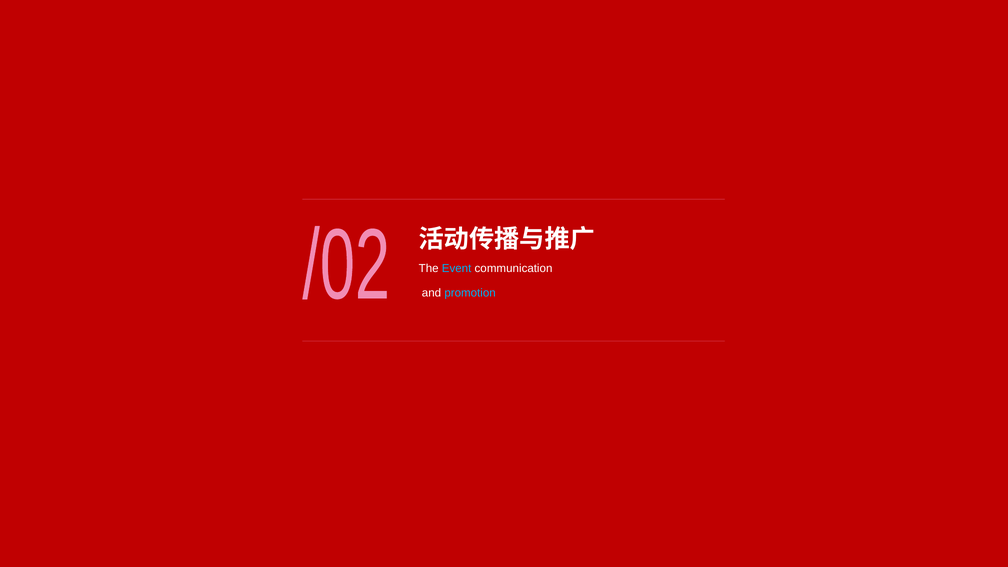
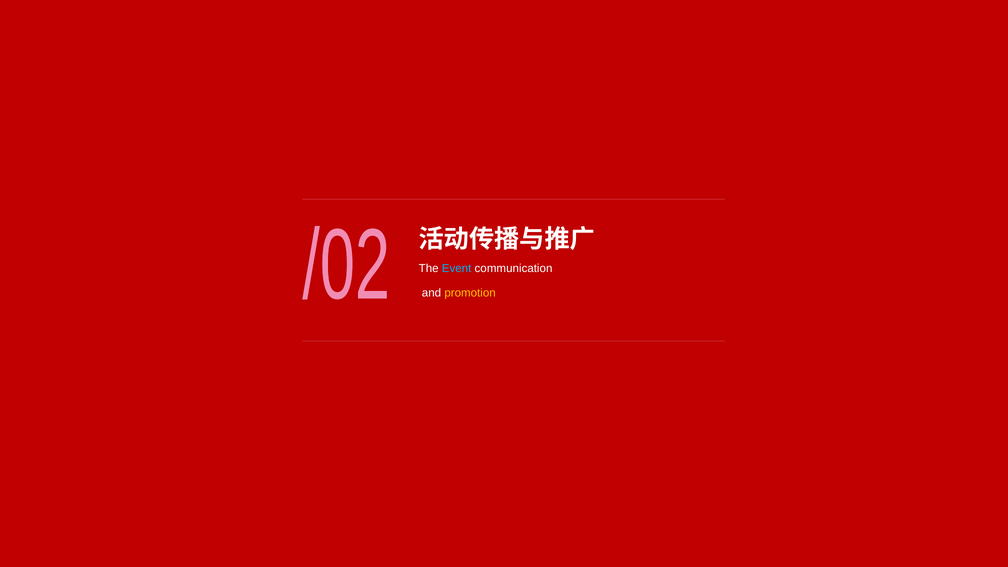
promotion colour: light blue -> yellow
